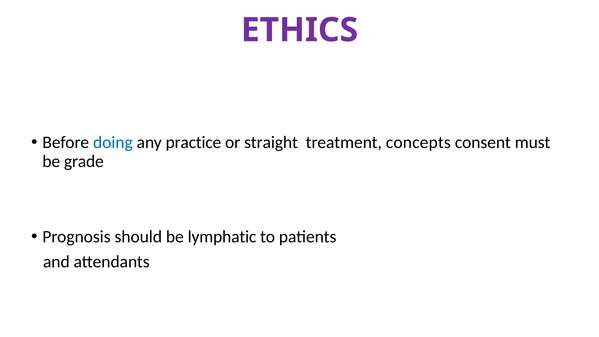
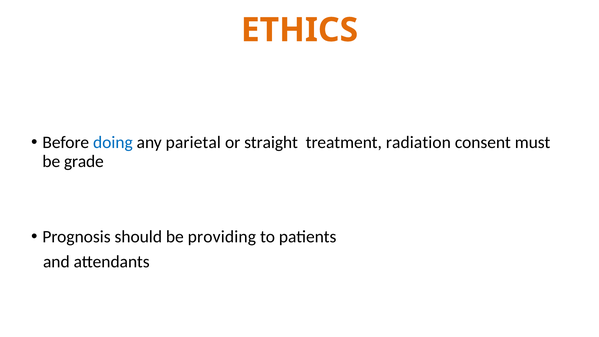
ETHICS colour: purple -> orange
practice: practice -> parietal
concepts: concepts -> radiation
lymphatic: lymphatic -> providing
